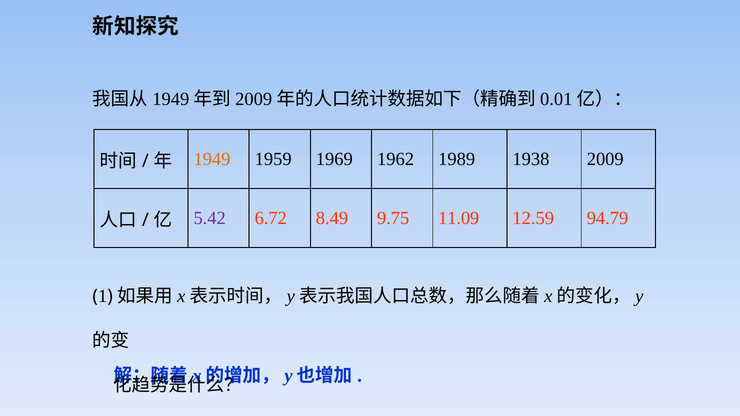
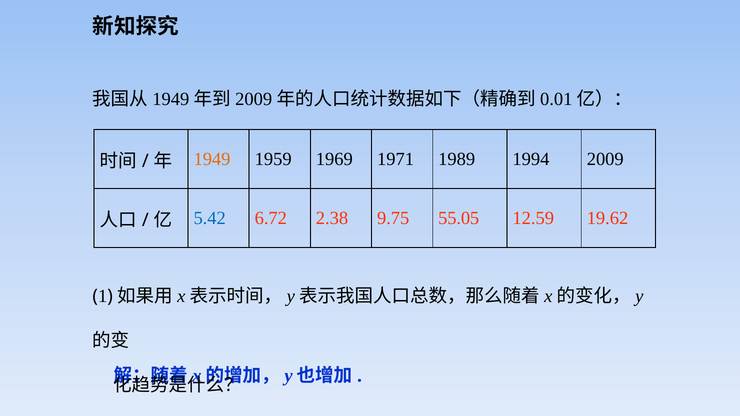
1962: 1962 -> 1971
1938: 1938 -> 1994
5.42 colour: purple -> blue
8.49: 8.49 -> 2.38
11.09: 11.09 -> 55.05
94.79: 94.79 -> 19.62
